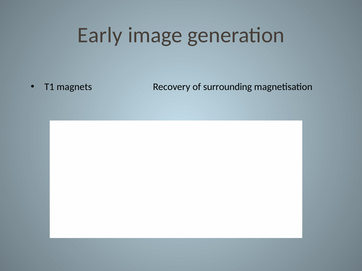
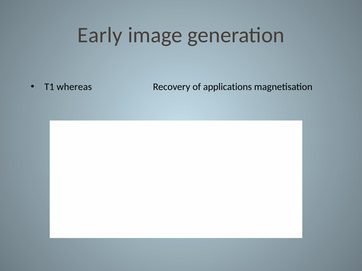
magnets: magnets -> whereas
surrounding: surrounding -> applications
